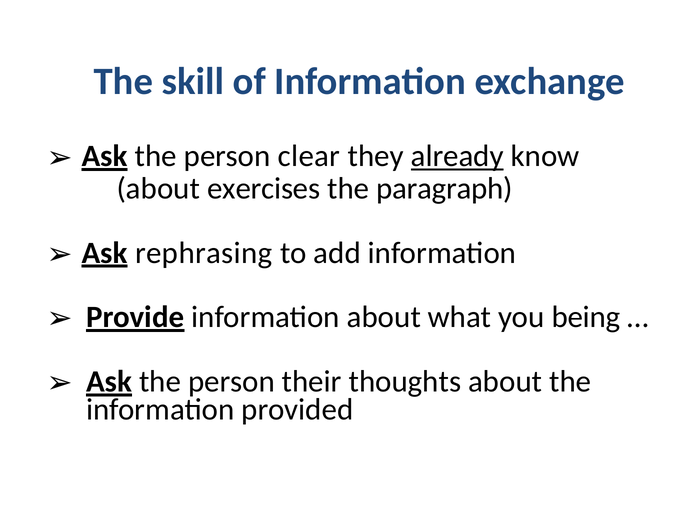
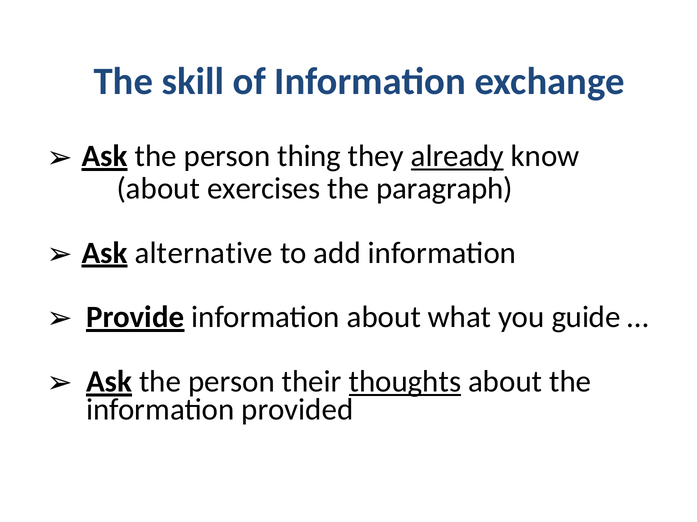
clear: clear -> thing
rephrasing: rephrasing -> alternative
being: being -> guide
thoughts underline: none -> present
